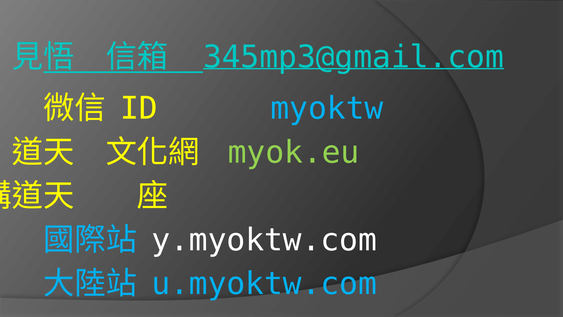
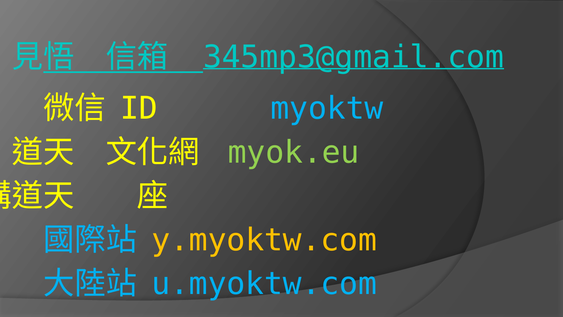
y.myoktw.com colour: white -> yellow
